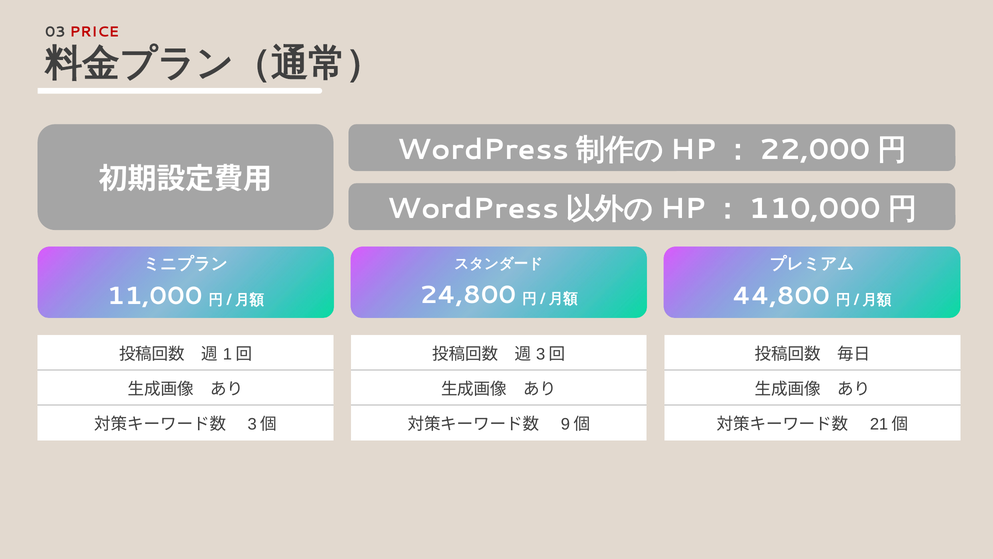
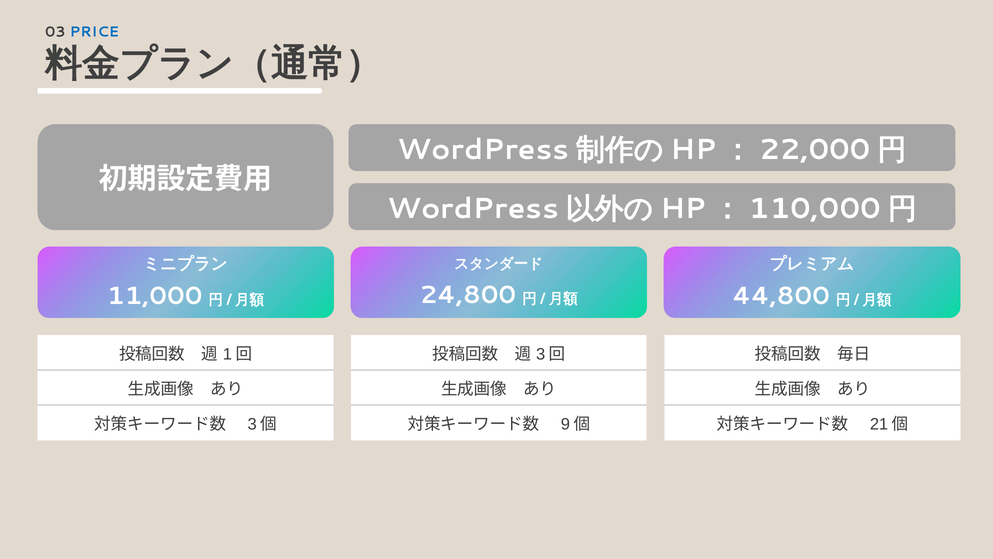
PRICE colour: red -> blue
